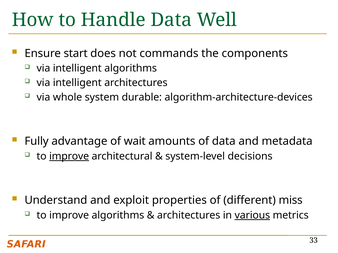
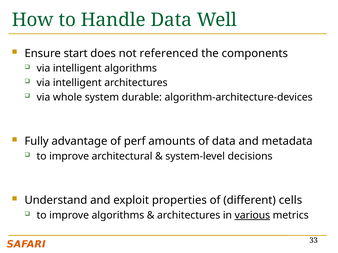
commands: commands -> referenced
wait: wait -> perf
improve at (69, 156) underline: present -> none
miss: miss -> cells
